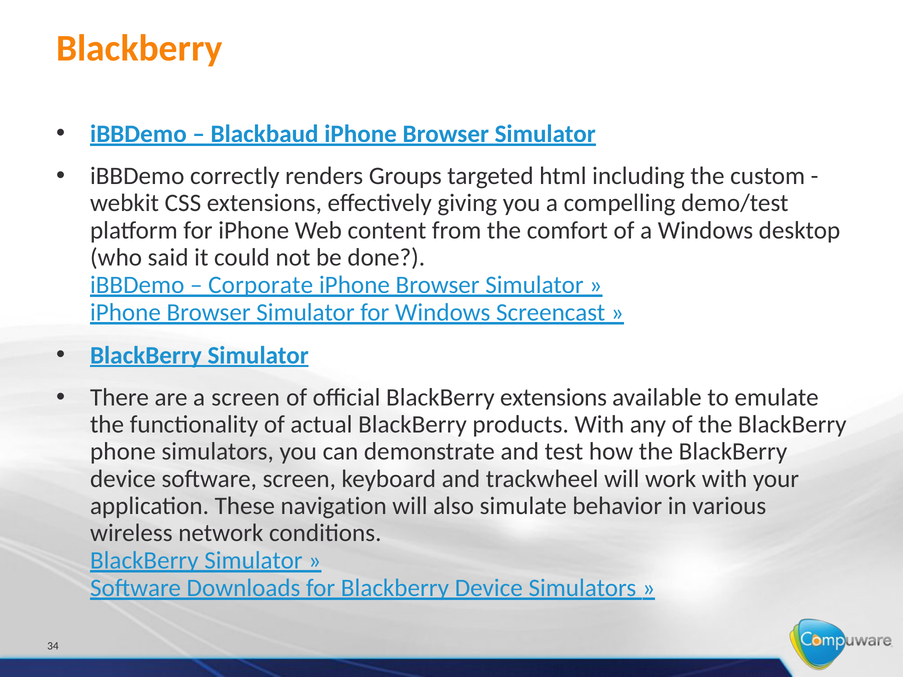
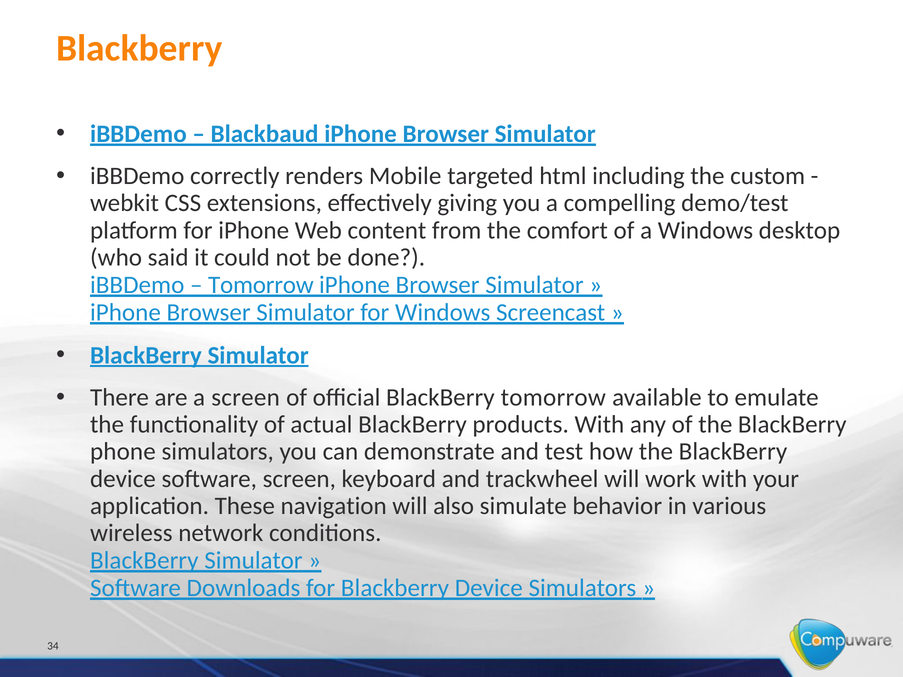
Groups: Groups -> Mobile
Corporate at (261, 285): Corporate -> Tomorrow
BlackBerry extensions: extensions -> tomorrow
